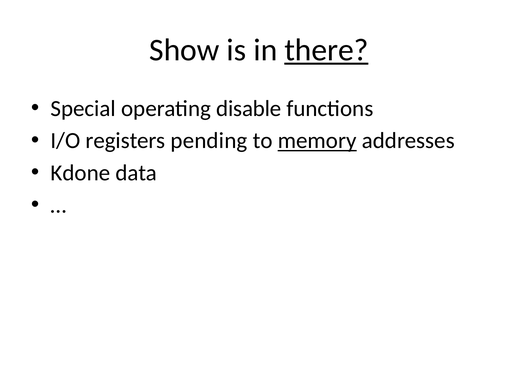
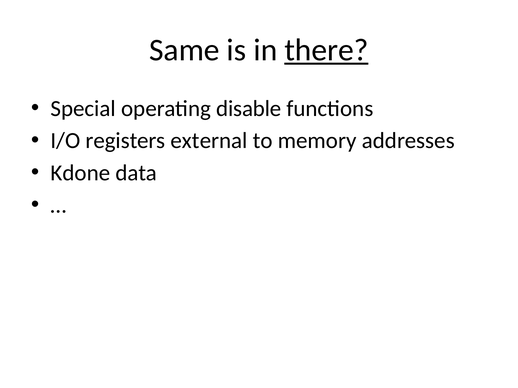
Show: Show -> Same
pending: pending -> external
memory underline: present -> none
